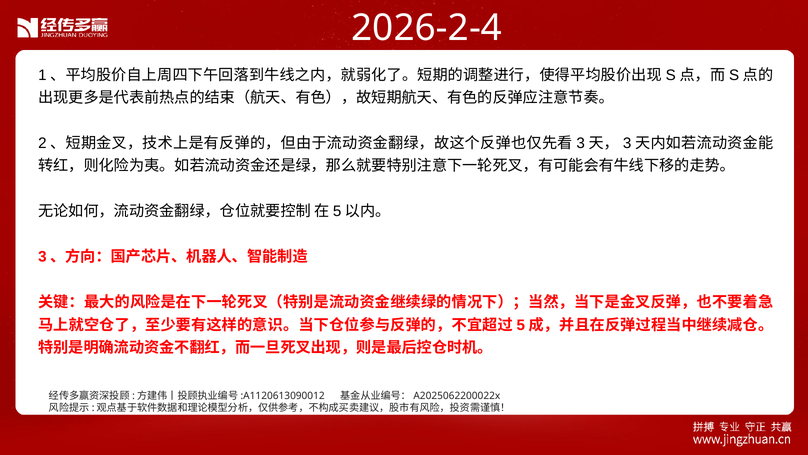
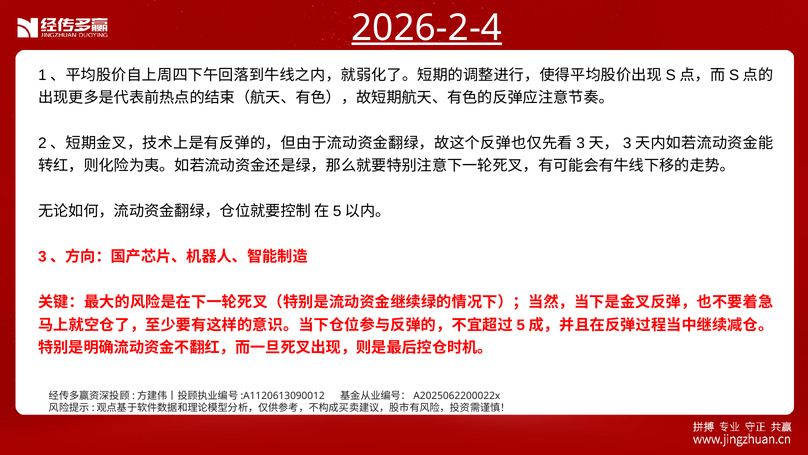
2026-2-4 underline: none -> present
